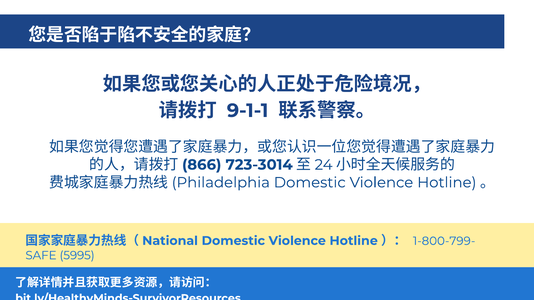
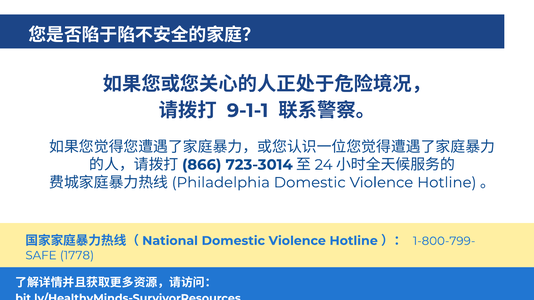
5995: 5995 -> 1778
